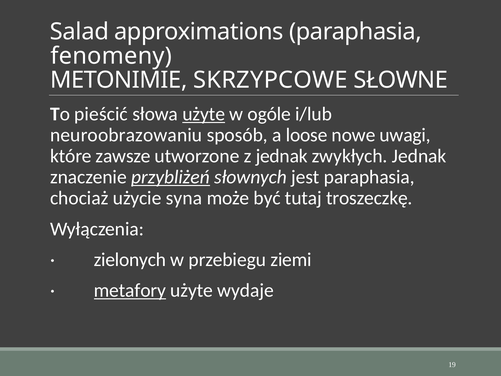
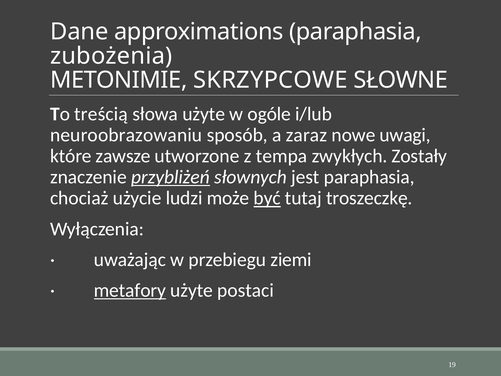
Salad: Salad -> Dane
fenomeny: fenomeny -> zubożenia
pieścić: pieścić -> treścią
użyte at (204, 114) underline: present -> none
loose: loose -> zaraz
z jednak: jednak -> tempa
zwykłych Jednak: Jednak -> Zostały
syna: syna -> ludzi
być underline: none -> present
zielonych: zielonych -> uważając
wydaje: wydaje -> postaci
